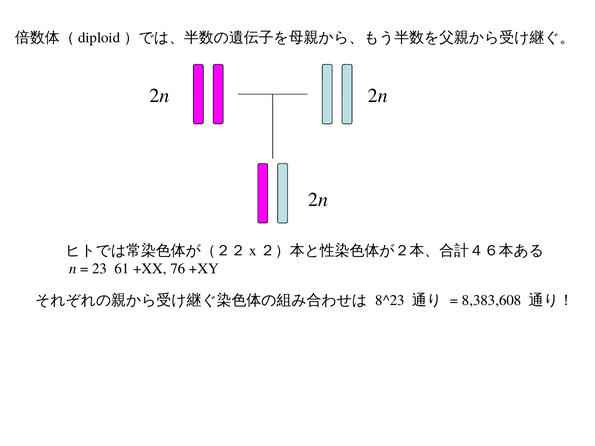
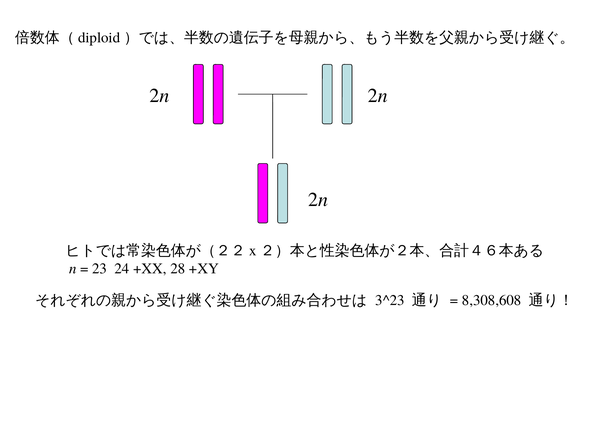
61: 61 -> 24
76: 76 -> 28
8^23: 8^23 -> 3^23
8,383,608: 8,383,608 -> 8,308,608
